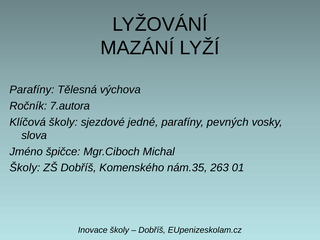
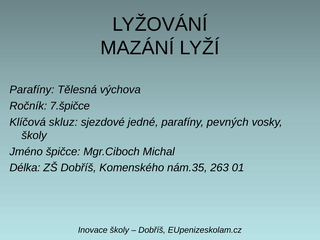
7.autora: 7.autora -> 7.špičce
Klíčová školy: školy -> skluz
slova at (34, 135): slova -> školy
Školy at (25, 168): Školy -> Délka
